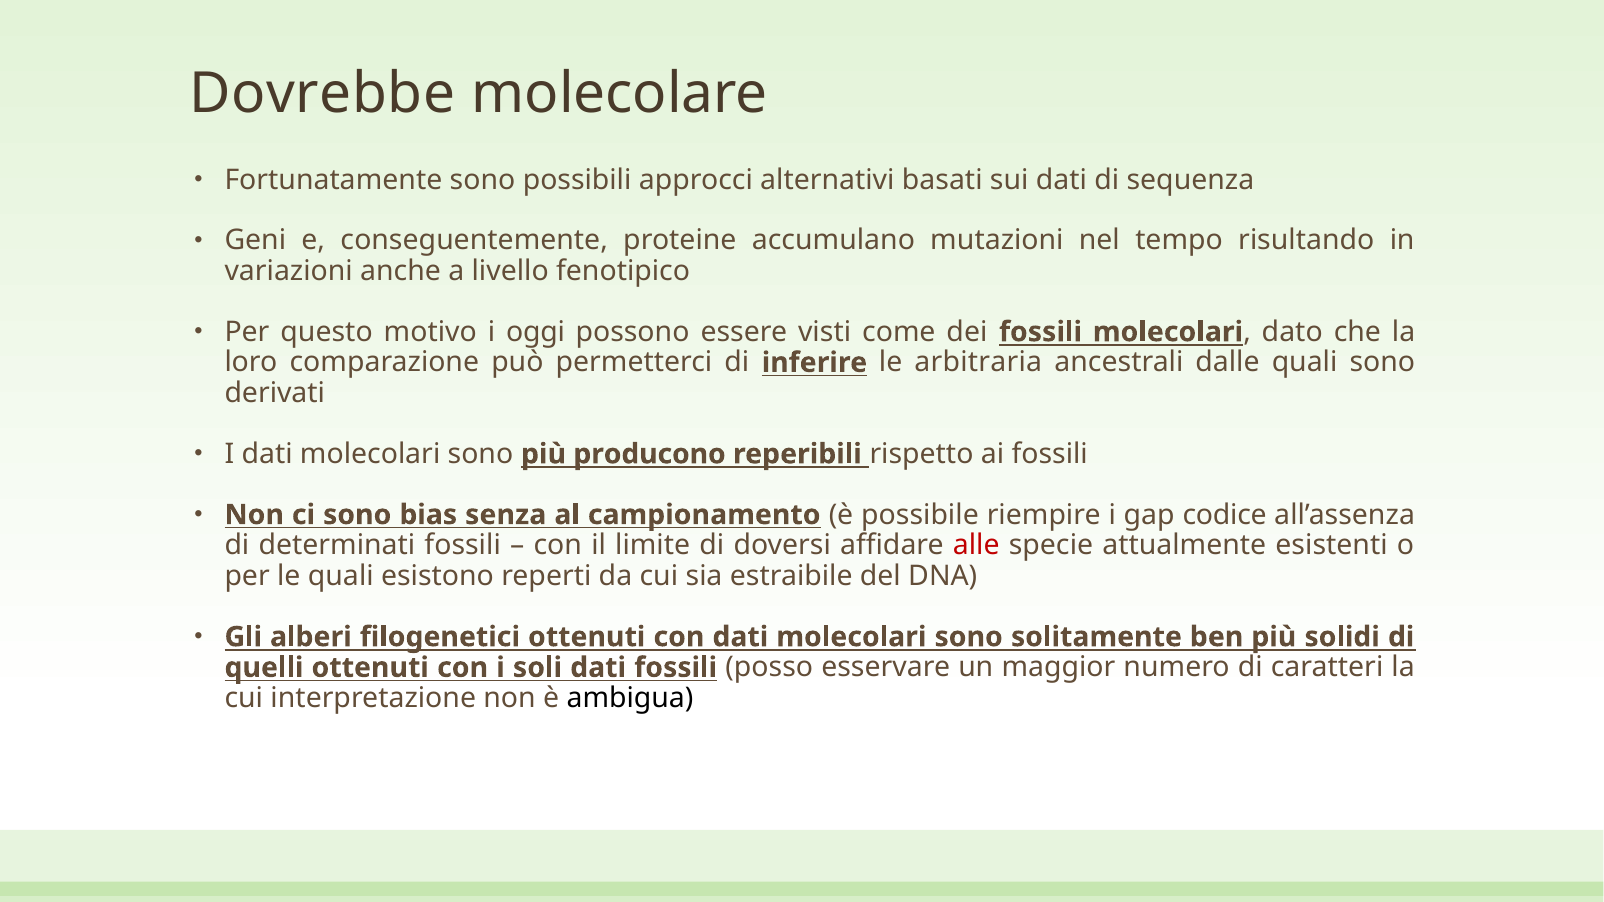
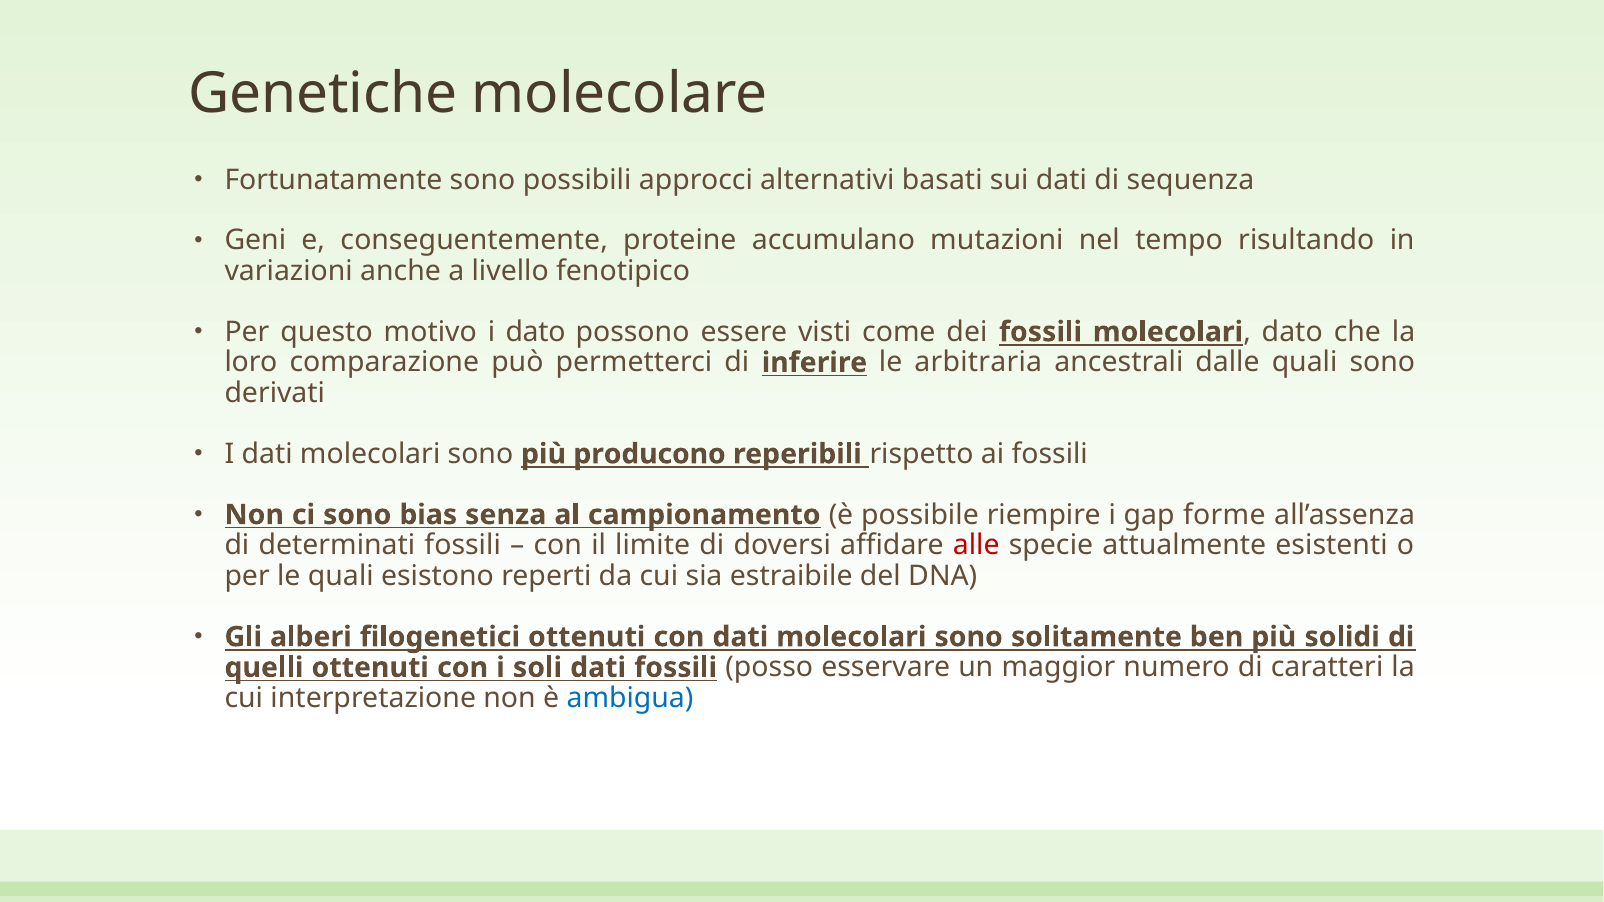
Dovrebbe: Dovrebbe -> Genetiche
i oggi: oggi -> dato
codice: codice -> forme
ambigua colour: black -> blue
